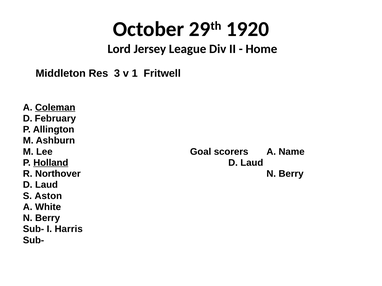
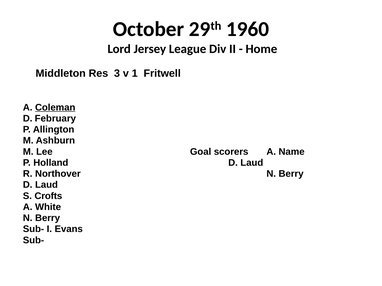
1920: 1920 -> 1960
Holland underline: present -> none
Aston: Aston -> Crofts
Harris: Harris -> Evans
